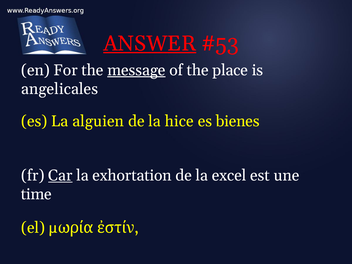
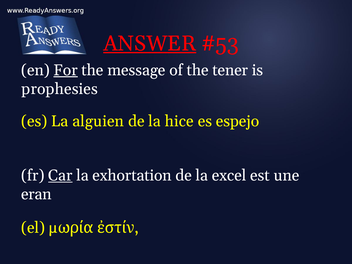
For underline: none -> present
message underline: present -> none
place: place -> tener
angelicales: angelicales -> prophesies
bienes: bienes -> espejo
time: time -> eran
